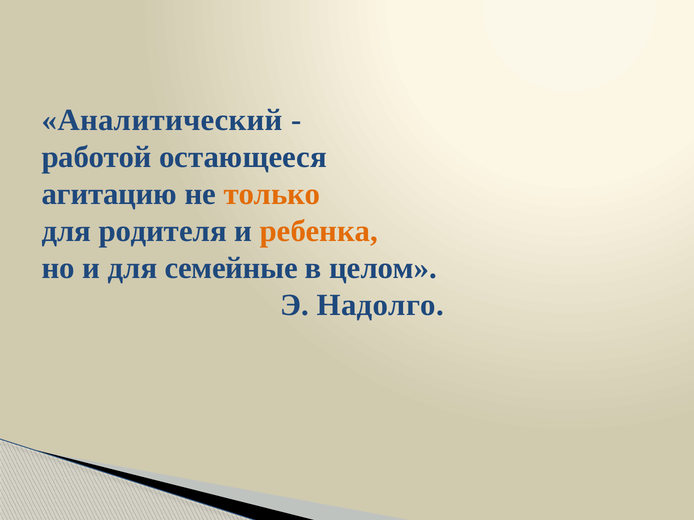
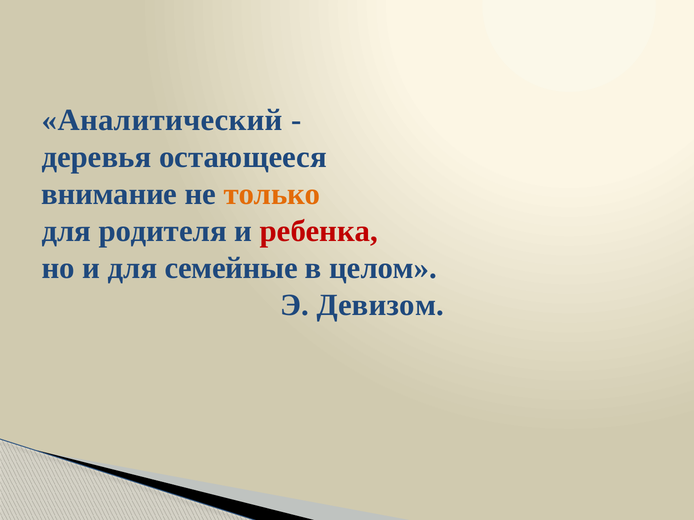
работой: работой -> деревья
агитацию: агитацию -> внимание
ребенка colour: orange -> red
Надолго: Надолго -> Девизом
